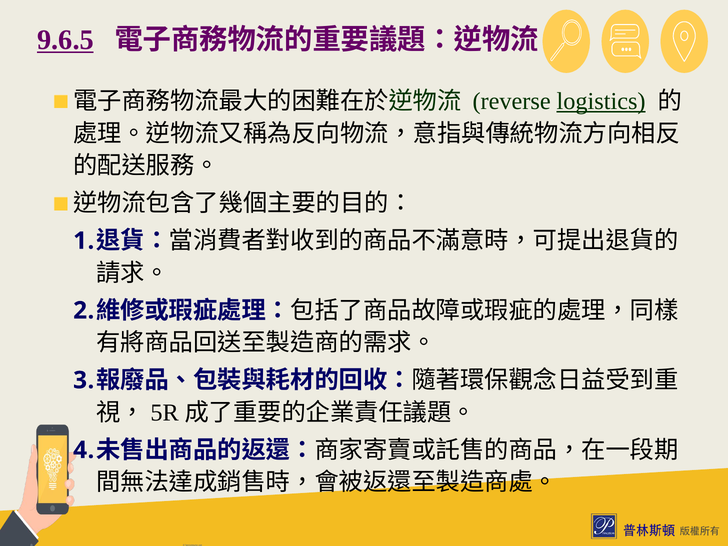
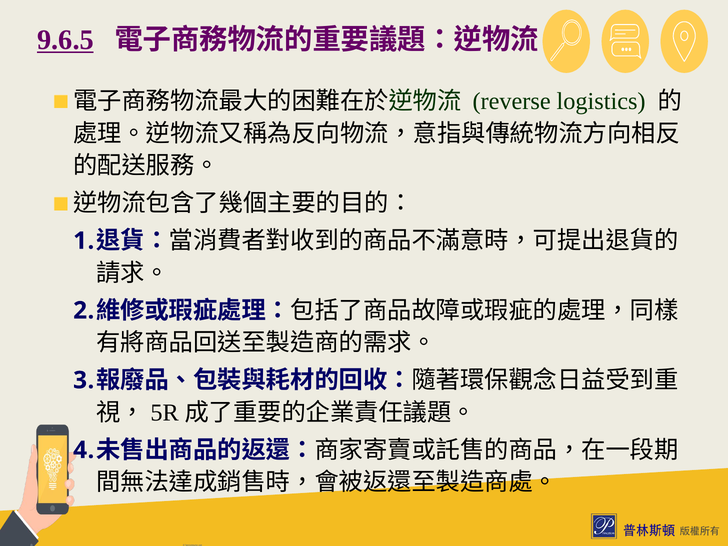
logistics underline: present -> none
